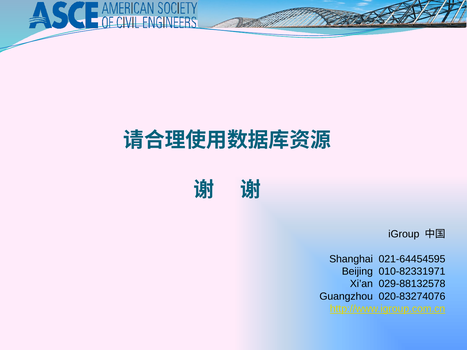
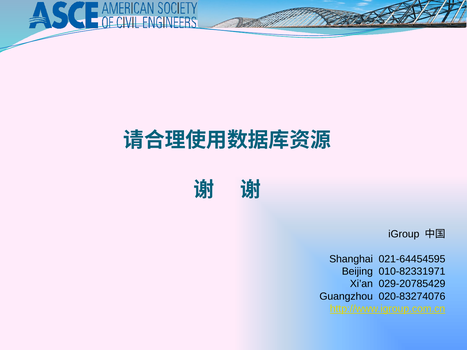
029-88132578: 029-88132578 -> 029-20785429
